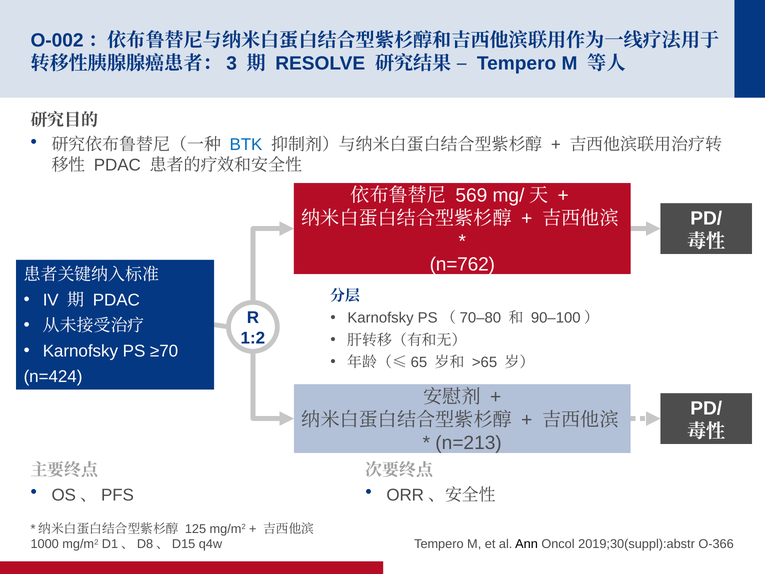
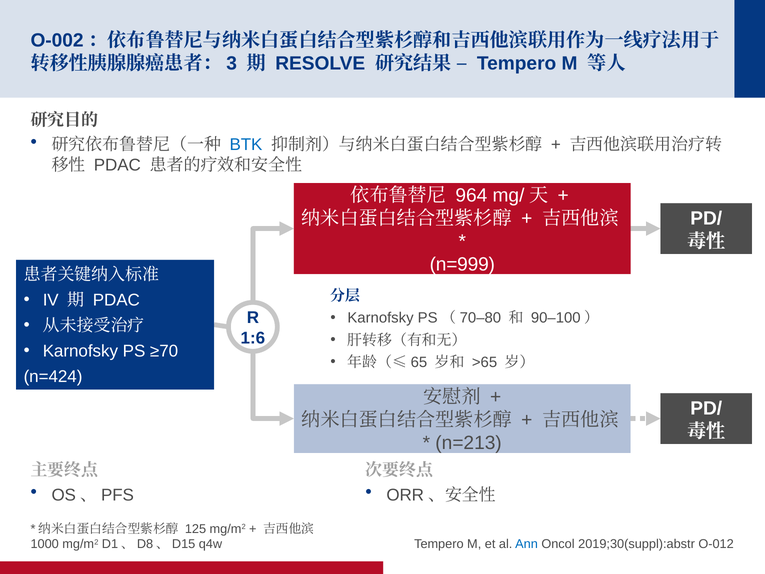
569: 569 -> 964
n=762: n=762 -> n=999
1:2: 1:2 -> 1:6
Ann colour: black -> blue
O-366: O-366 -> O-012
